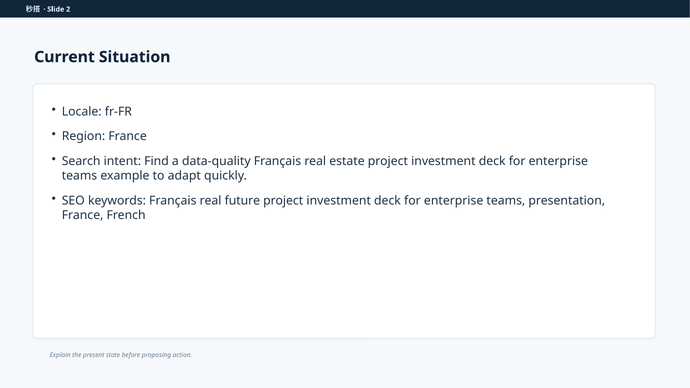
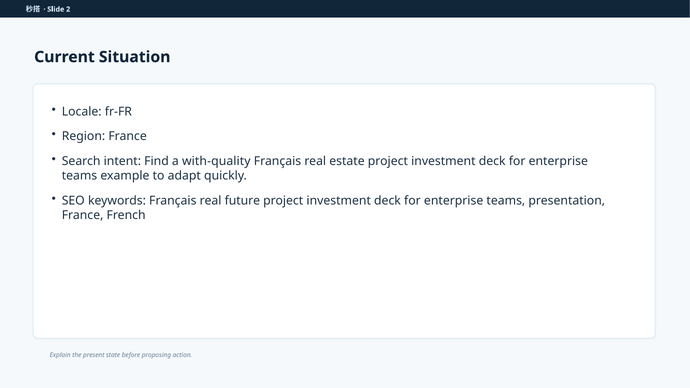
data-quality: data-quality -> with-quality
